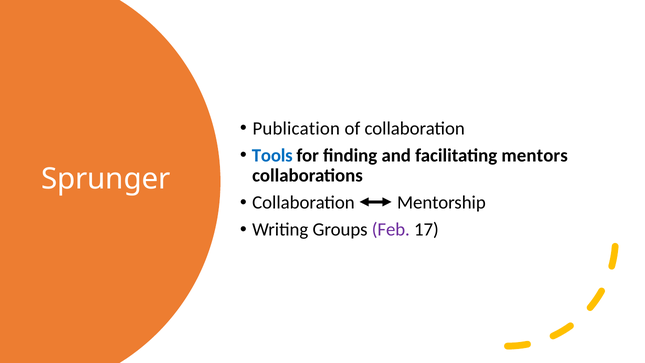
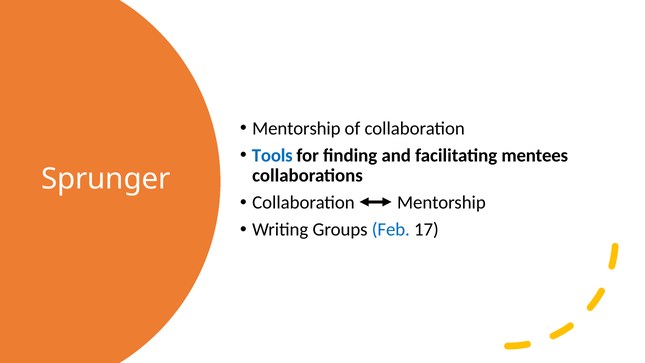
Publication at (296, 128): Publication -> Mentorship
mentors: mentors -> mentees
Feb colour: purple -> blue
